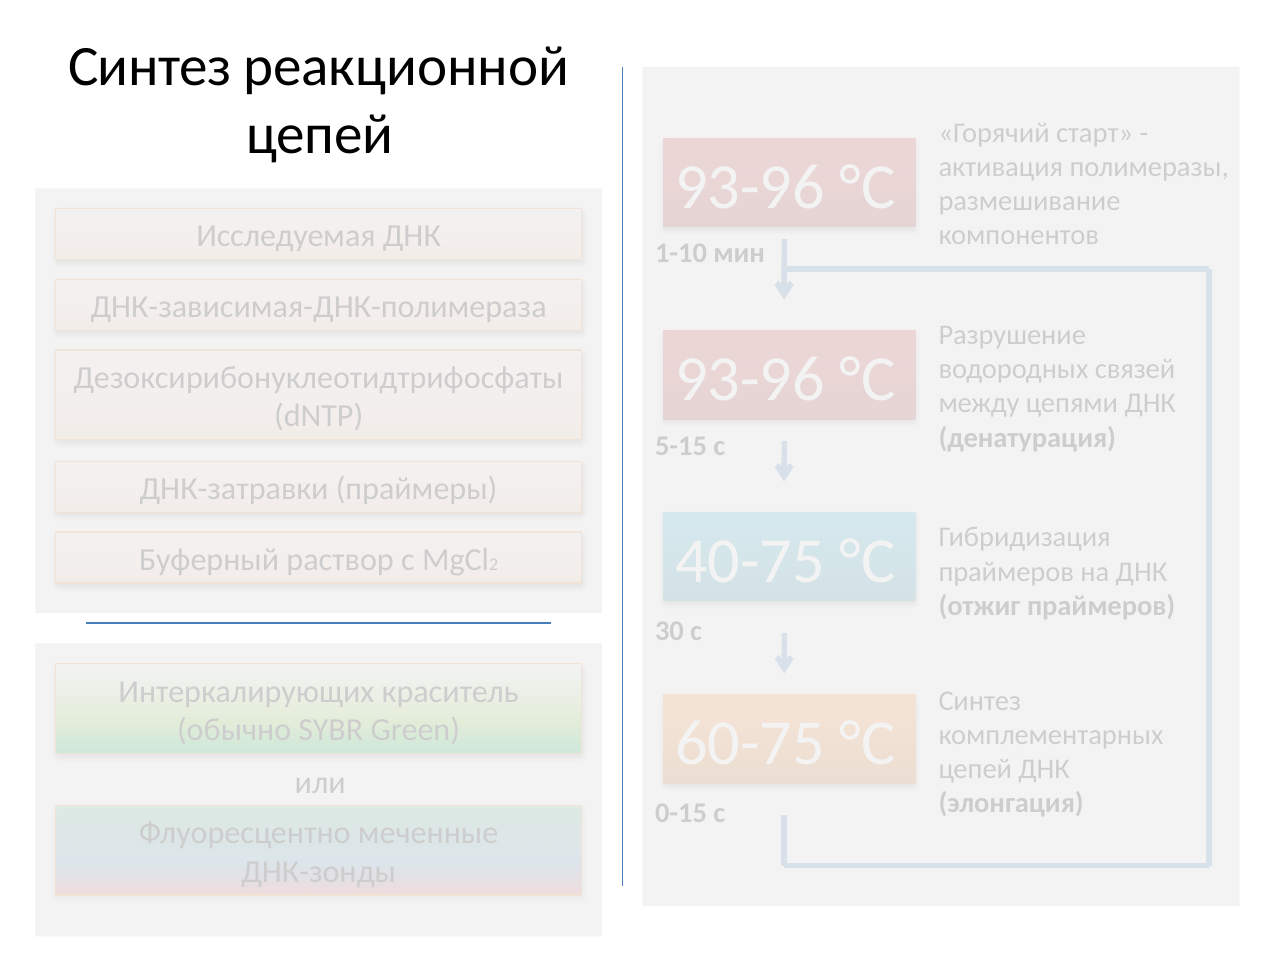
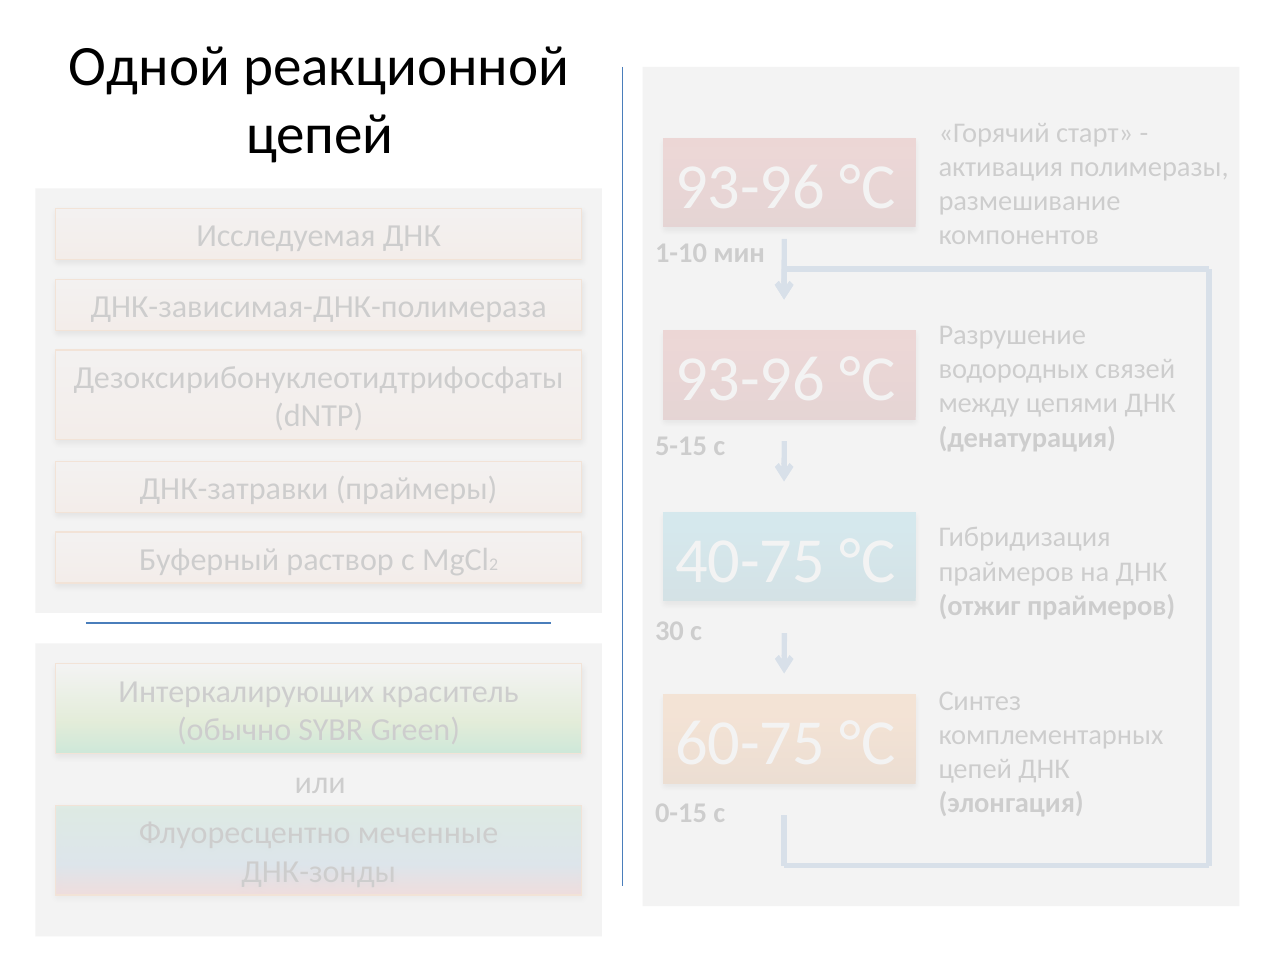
Синтез at (150, 66): Синтез -> Одной
